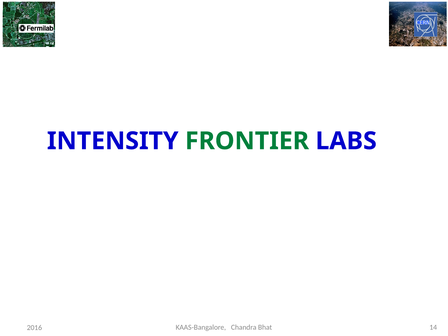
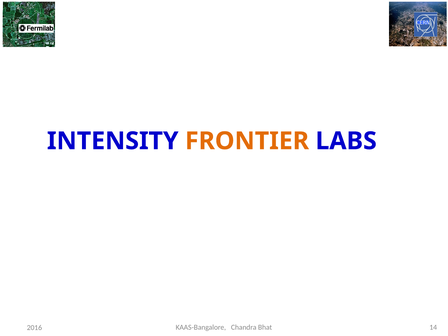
FRONTIER colour: green -> orange
